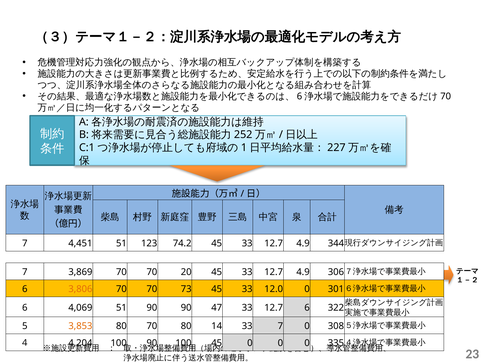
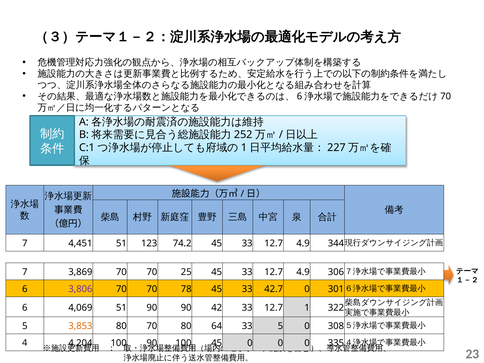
20: 20 -> 25
3,806 colour: orange -> purple
73: 73 -> 78
12.0: 12.0 -> 42.7
47: 47 -> 42
12.7 6: 6 -> 1
14: 14 -> 64
33 7: 7 -> 5
